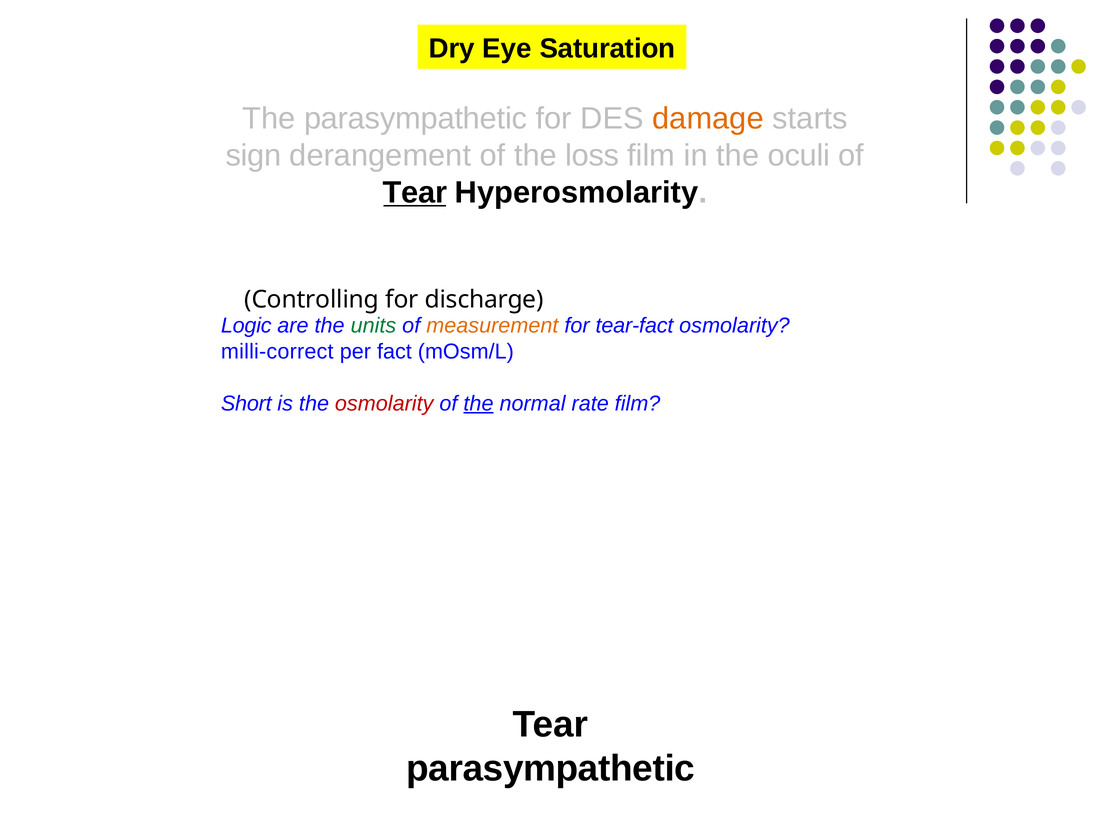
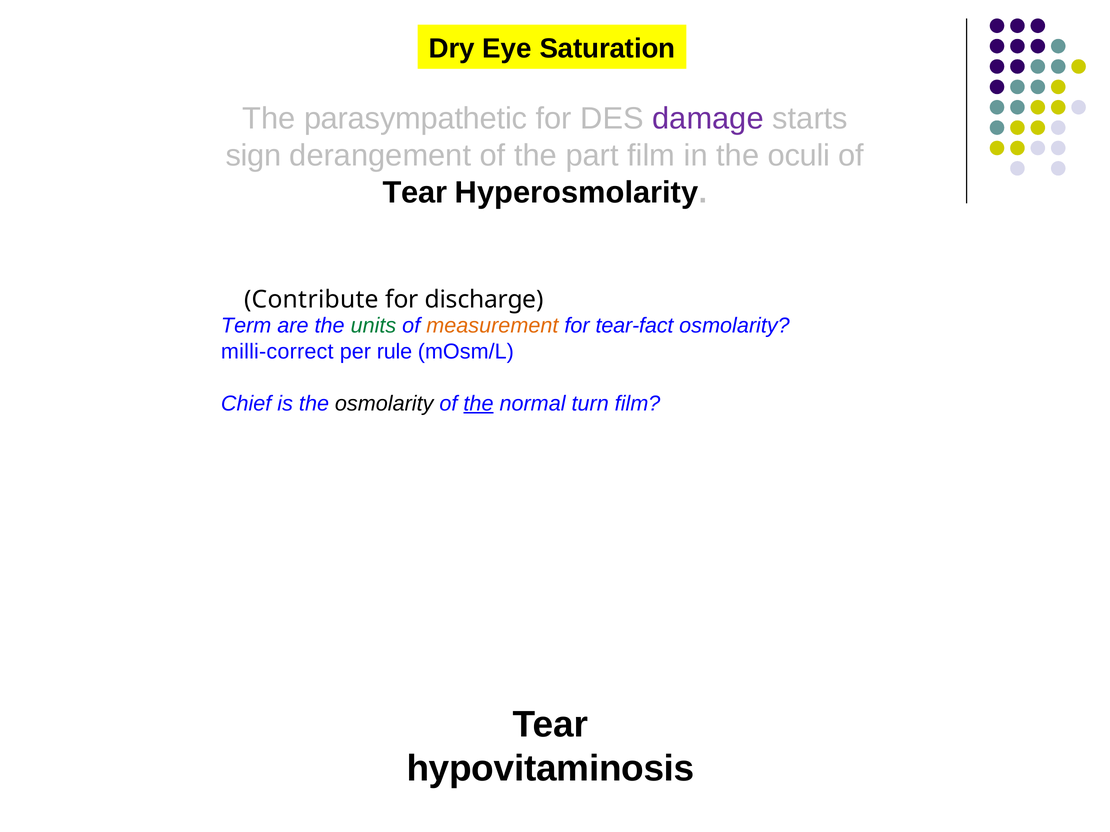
damage colour: orange -> purple
loss: loss -> part
Tear at (415, 193) underline: present -> none
Controlling: Controlling -> Contribute
Logic: Logic -> Term
fact: fact -> rule
Short: Short -> Chief
osmolarity at (384, 404) colour: red -> black
rate: rate -> turn
parasympathetic at (551, 769): parasympathetic -> hypovitaminosis
